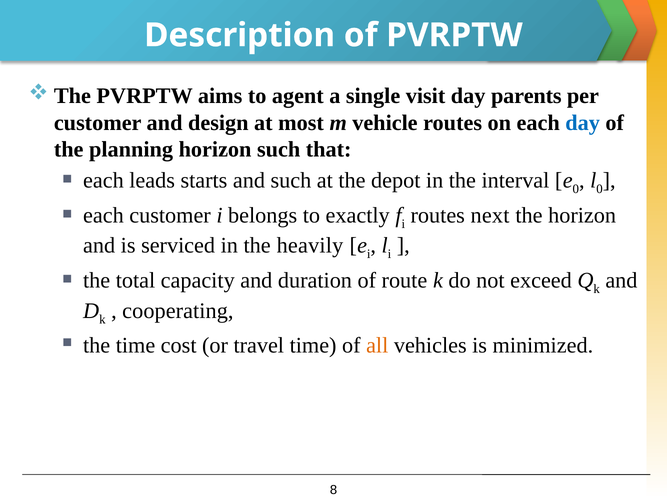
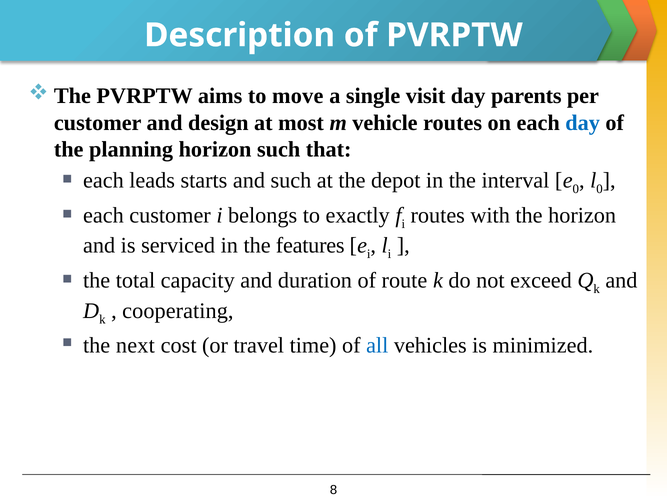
agent: agent -> move
next: next -> with
heavily: heavily -> features
the time: time -> next
all colour: orange -> blue
